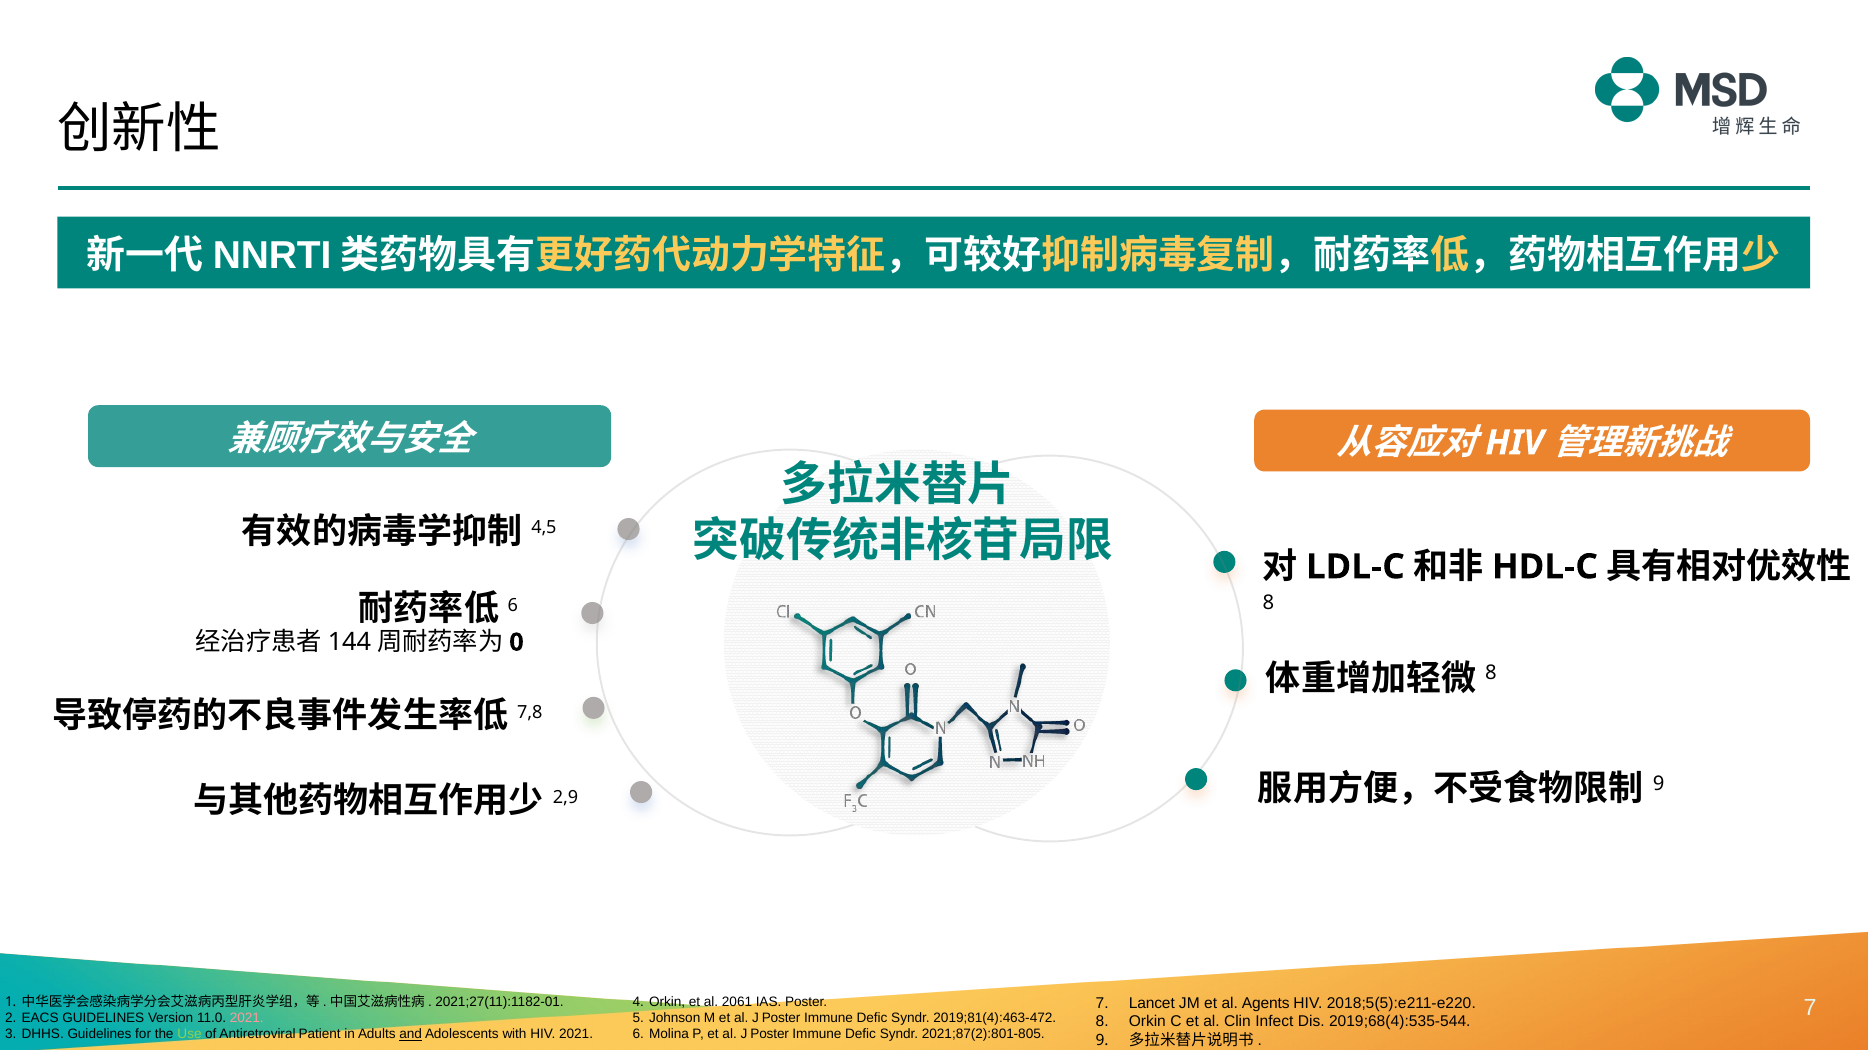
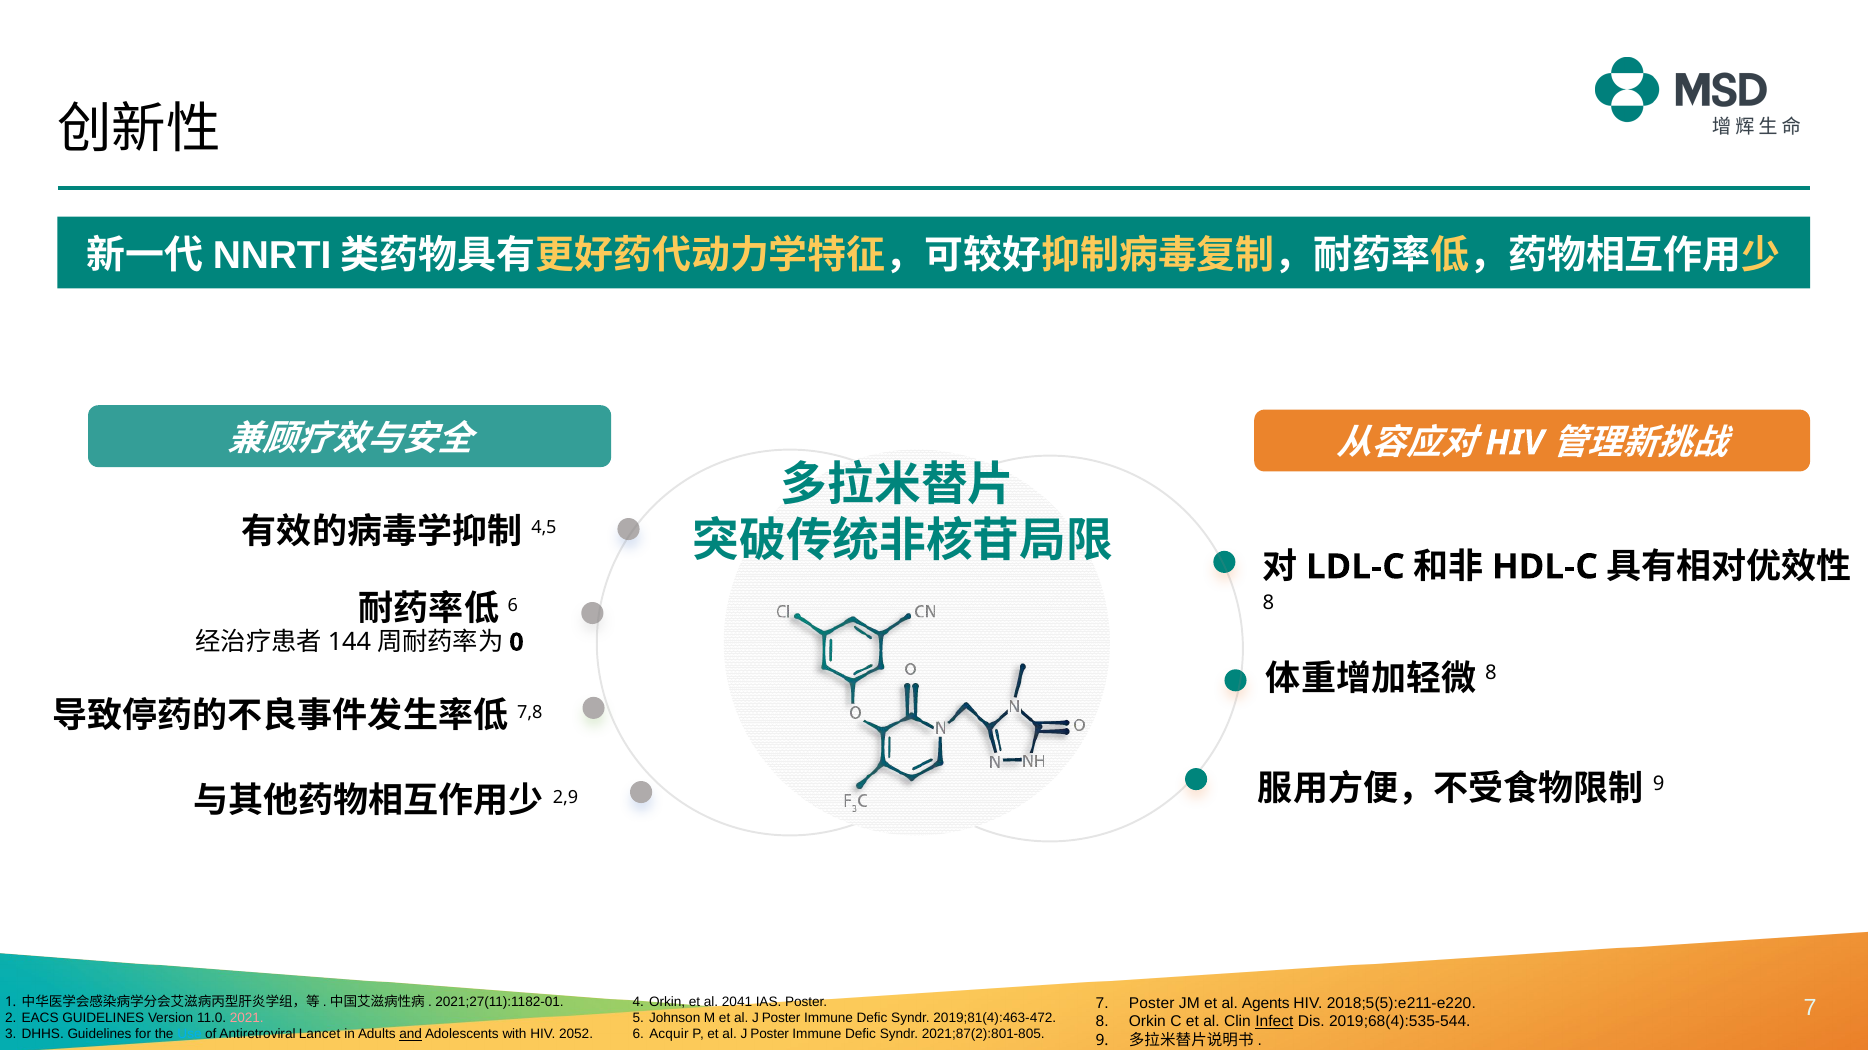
2061: 2061 -> 2041
7 Lancet: Lancet -> Poster
Infect underline: none -> present
Use colour: light green -> light blue
Patient: Patient -> Lancet
HIV 2021: 2021 -> 2052
Molina: Molina -> Acquir
